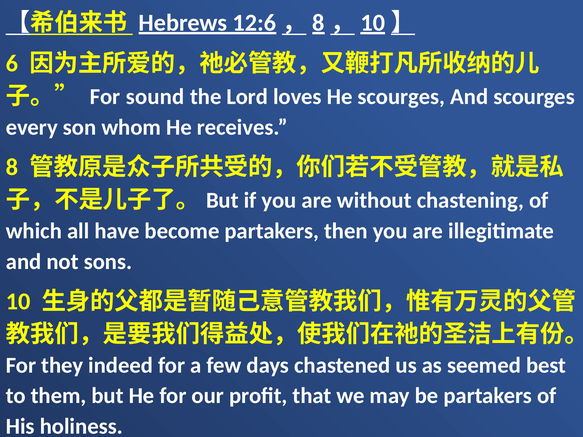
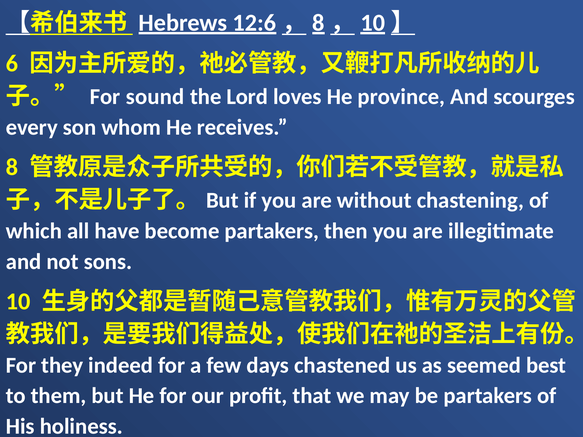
He scourges: scourges -> province
